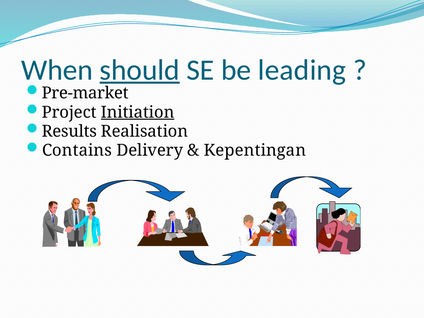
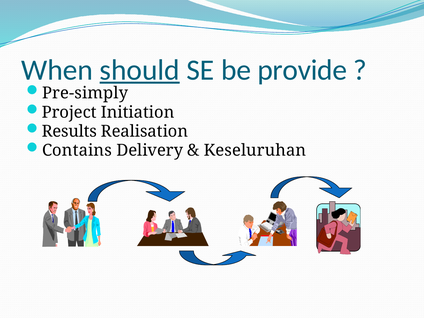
leading: leading -> provide
Pre-market: Pre-market -> Pre-simply
Initiation underline: present -> none
Kepentingan: Kepentingan -> Keseluruhan
